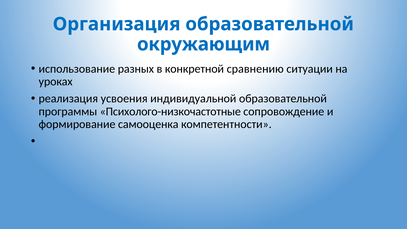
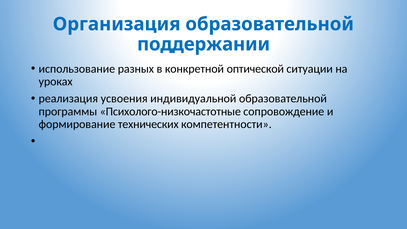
окружающим: окружающим -> поддержании
сравнению: сравнению -> оптической
самооценка: самооценка -> технических
